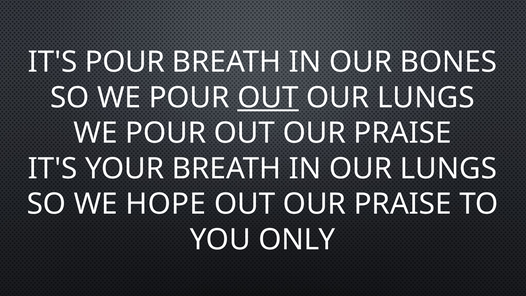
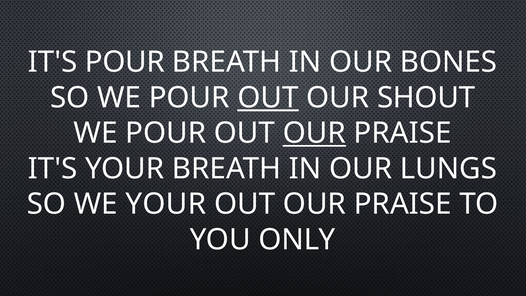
LUNGS at (426, 98): LUNGS -> SHOUT
OUR at (314, 133) underline: none -> present
WE HOPE: HOPE -> YOUR
